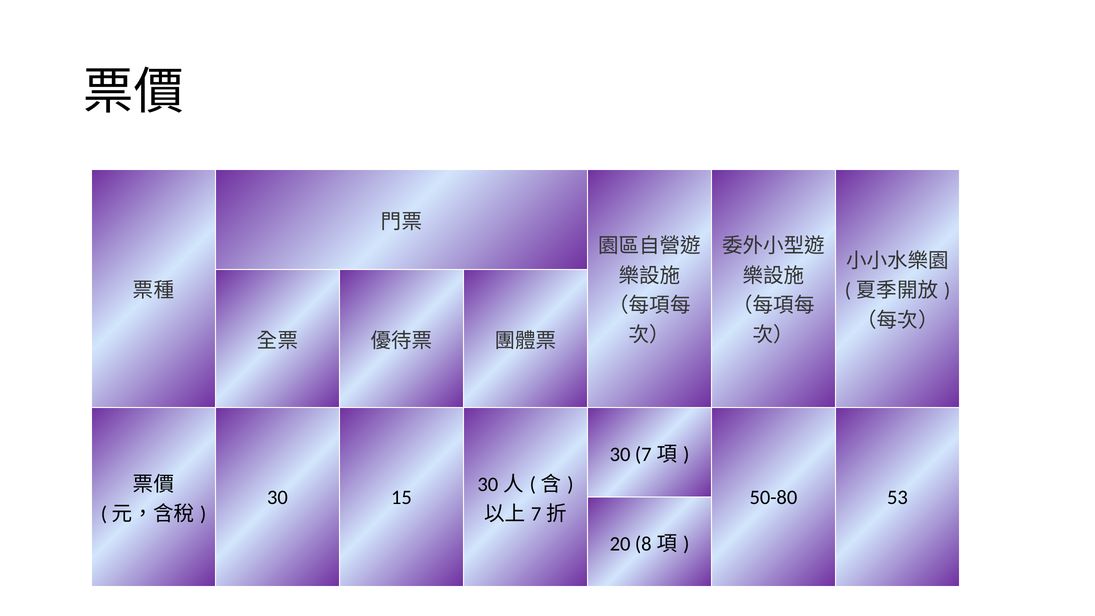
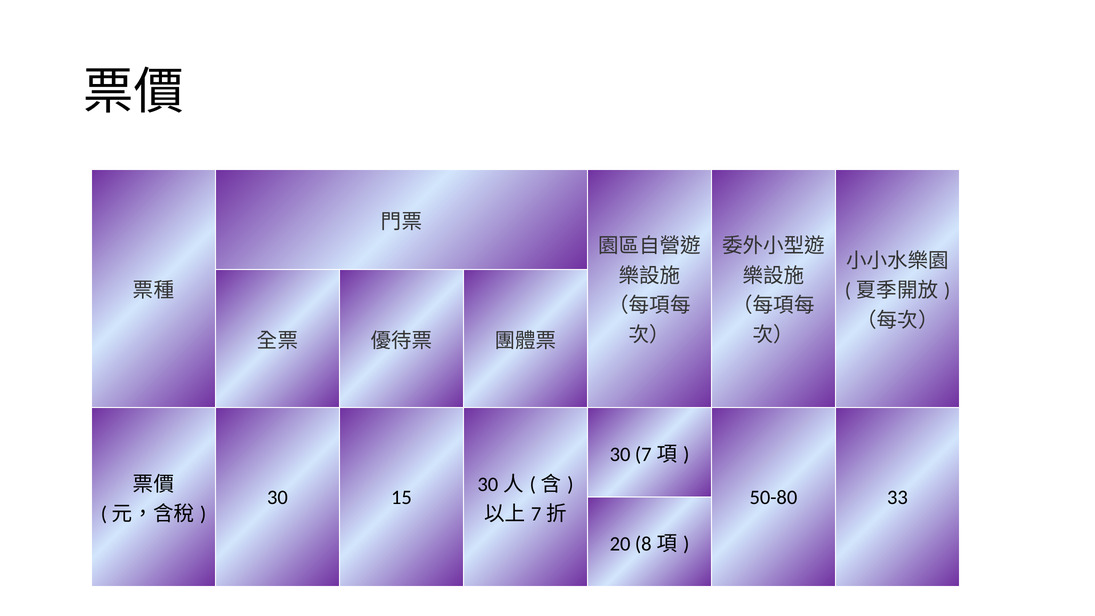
53: 53 -> 33
